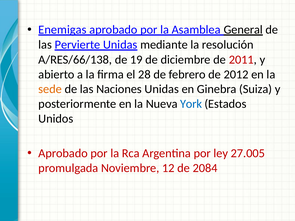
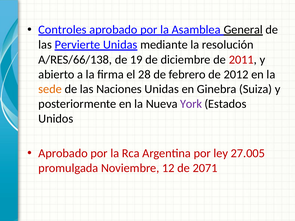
Enemigas: Enemigas -> Controles
York colour: blue -> purple
2084: 2084 -> 2071
